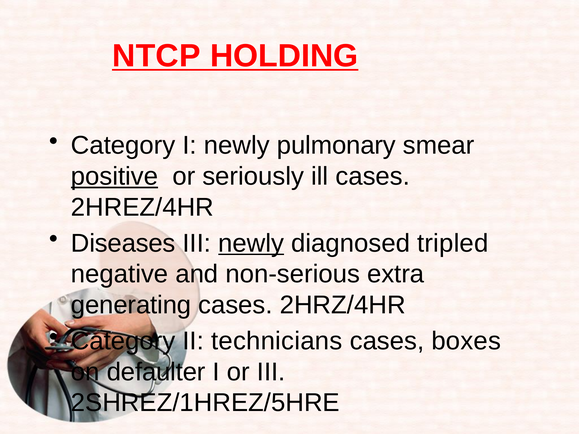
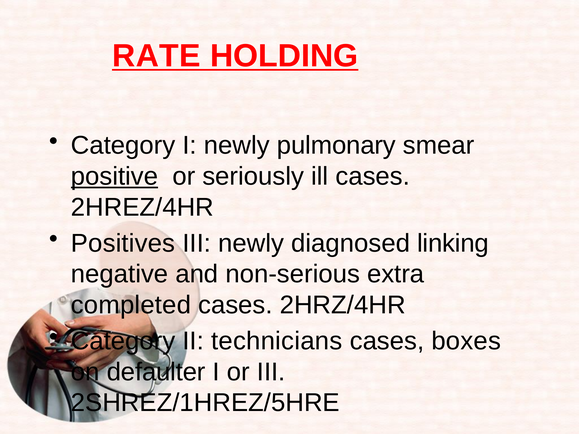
NTCP: NTCP -> RATE
Diseases: Diseases -> Positives
newly at (251, 243) underline: present -> none
tripled: tripled -> linking
generating: generating -> completed
